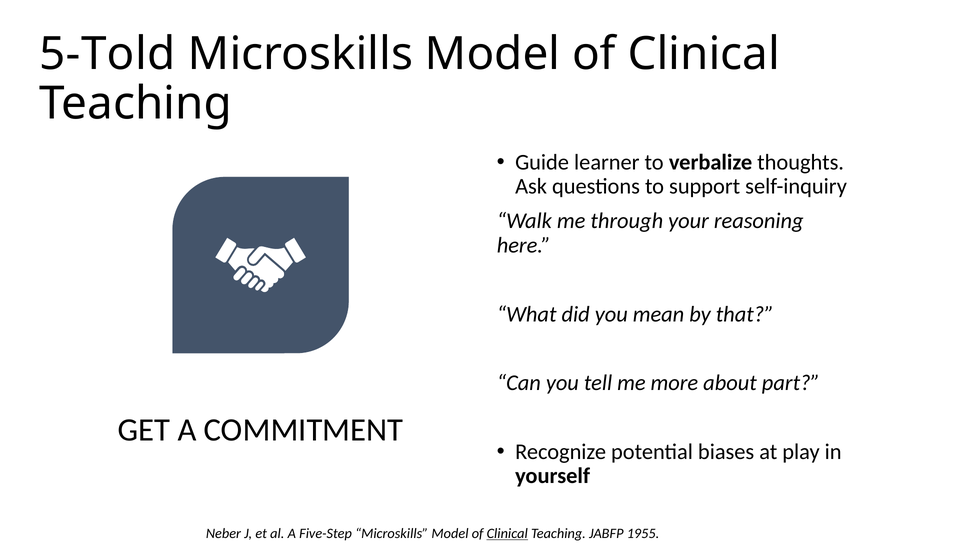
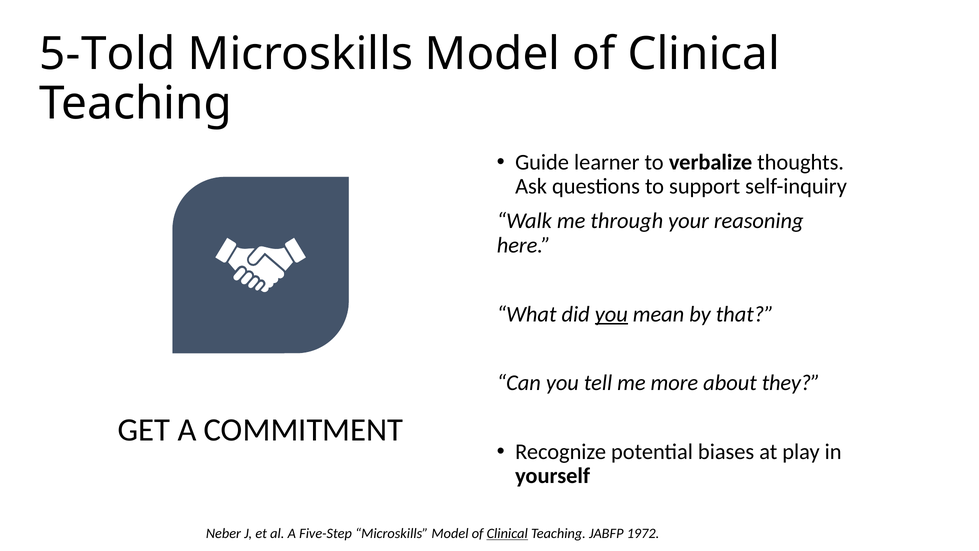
you at (611, 314) underline: none -> present
part: part -> they
1955: 1955 -> 1972
